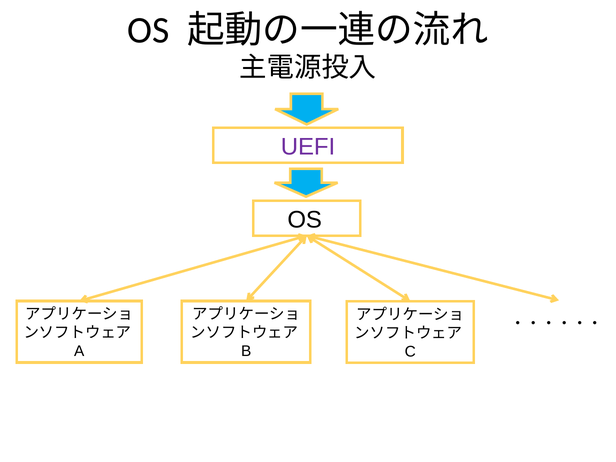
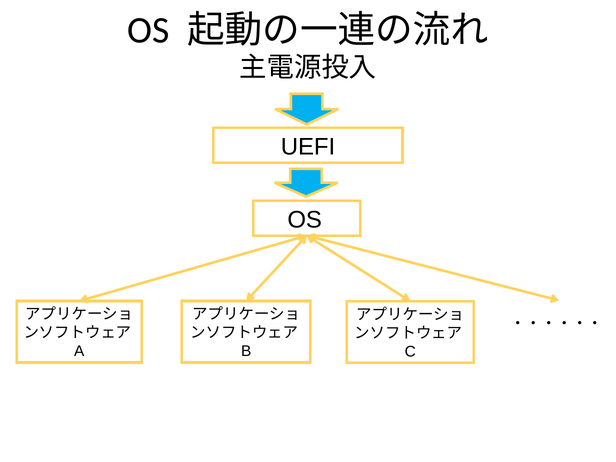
UEFI colour: purple -> black
